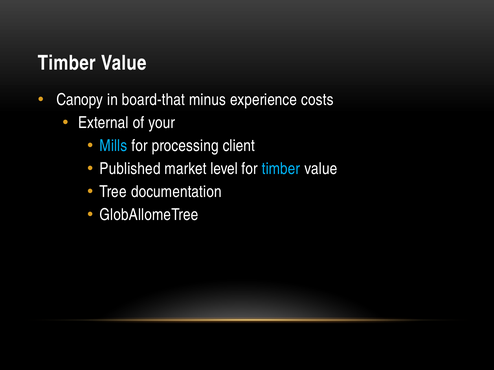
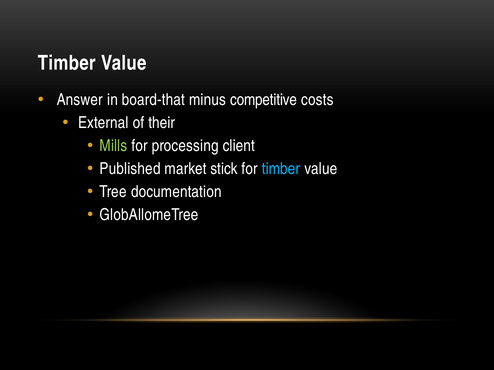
Canopy: Canopy -> Answer
experience: experience -> competitive
your: your -> their
Mills colour: light blue -> light green
level: level -> stick
